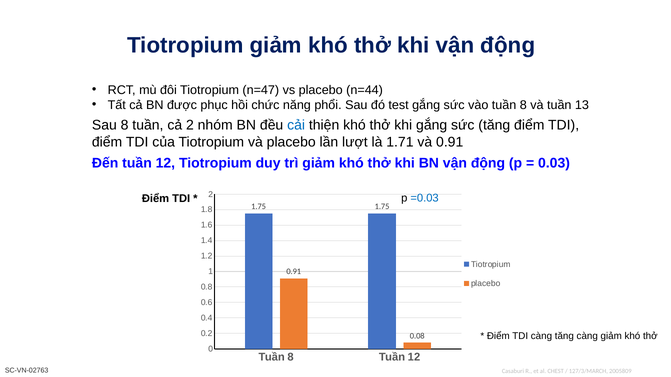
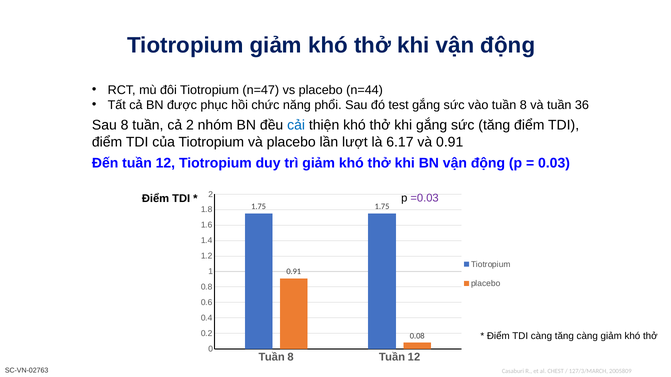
13: 13 -> 36
1.71: 1.71 -> 6.17
=0.03 colour: blue -> purple
